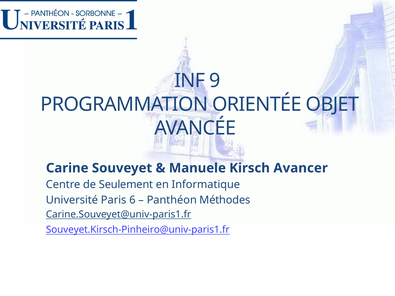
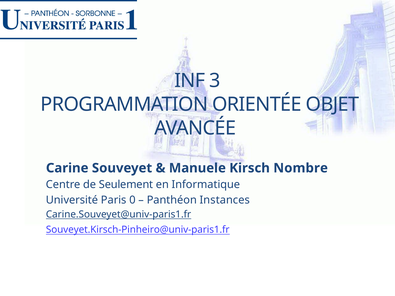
9: 9 -> 3
Avancer: Avancer -> Nombre
6: 6 -> 0
Méthodes: Méthodes -> Instances
